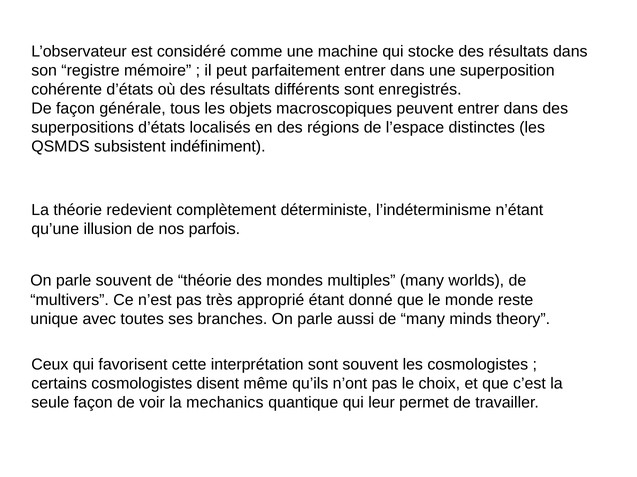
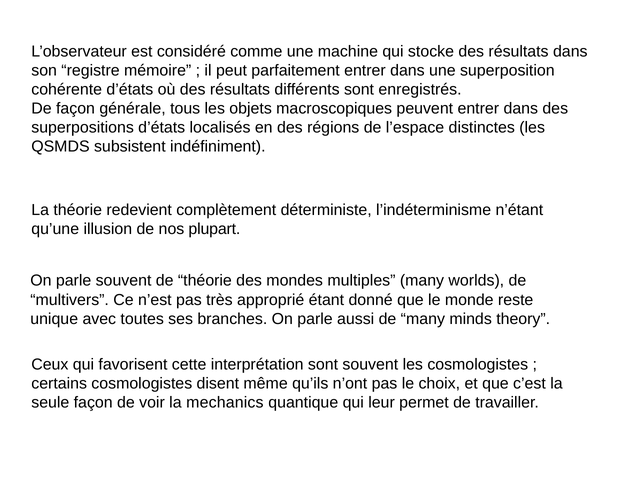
parfois: parfois -> plupart
